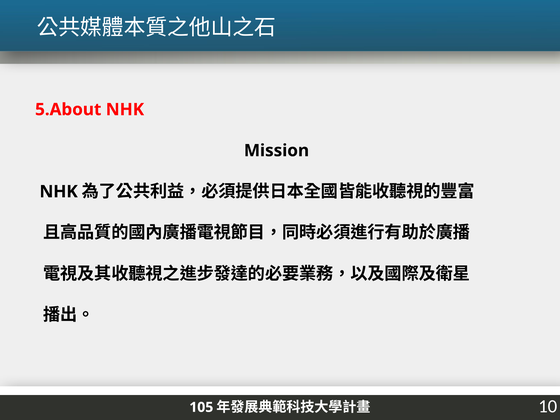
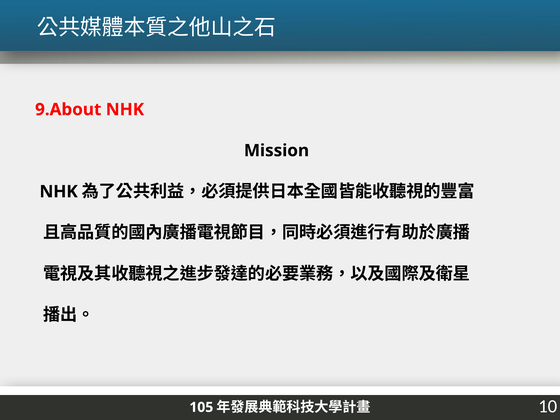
5.About: 5.About -> 9.About
